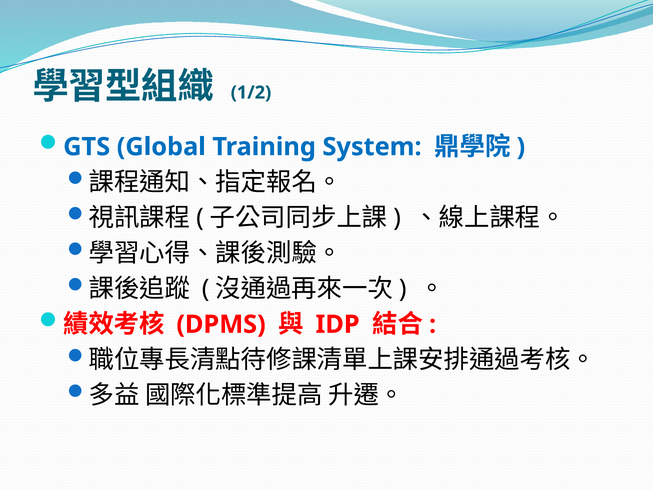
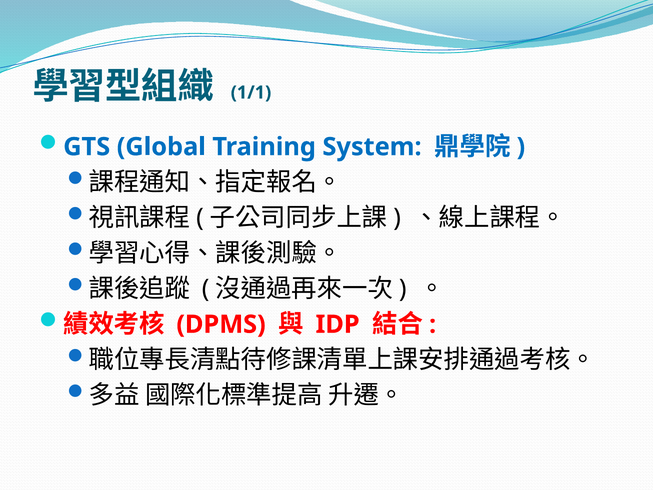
1/2: 1/2 -> 1/1
